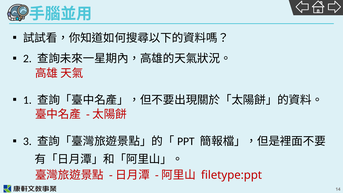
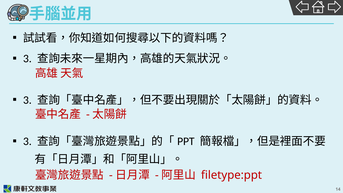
2 at (27, 59): 2 -> 3
1 at (27, 100): 1 -> 3
